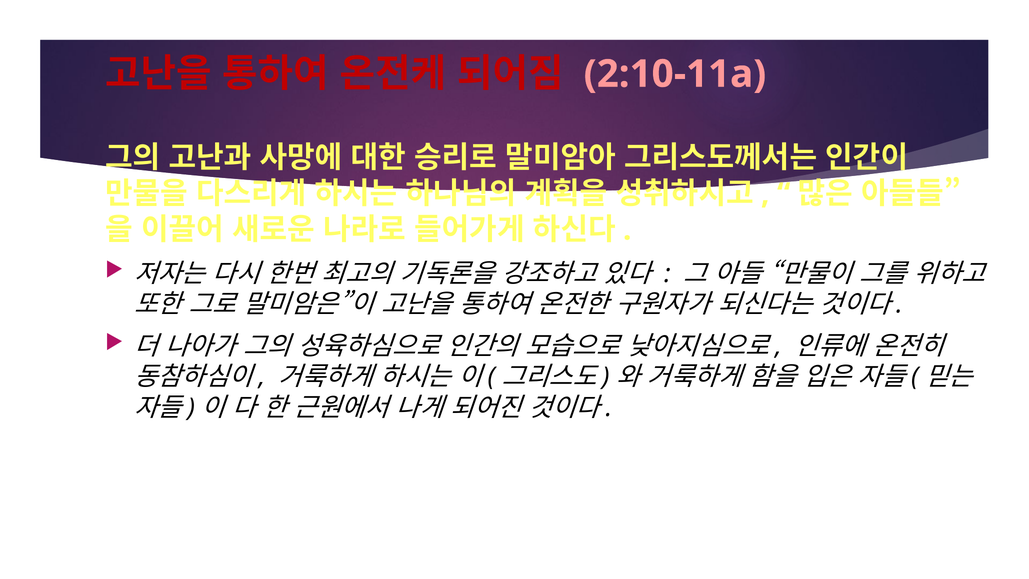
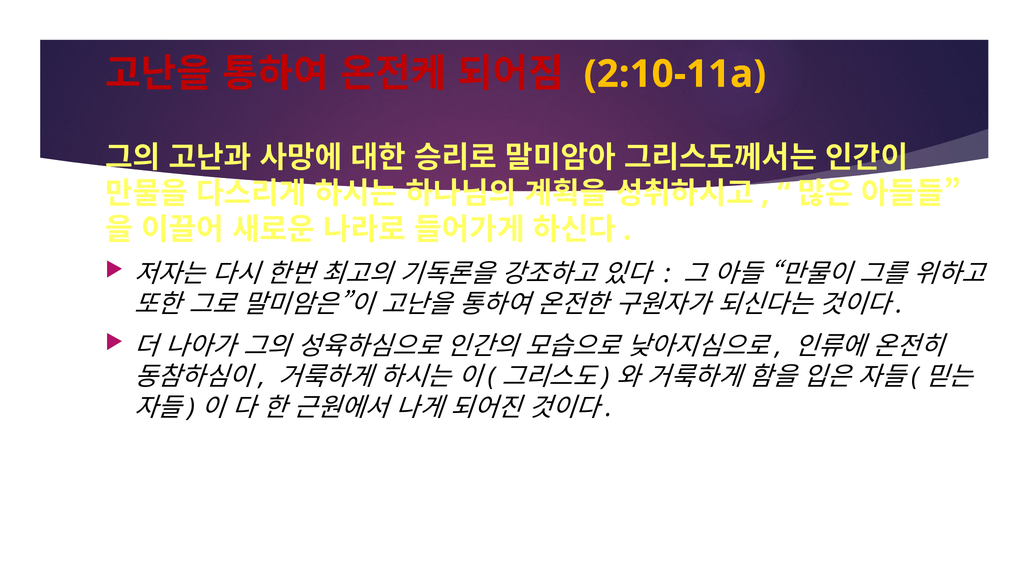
2:10-11a colour: pink -> yellow
